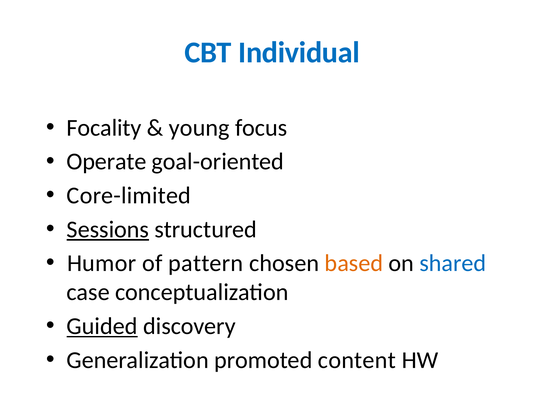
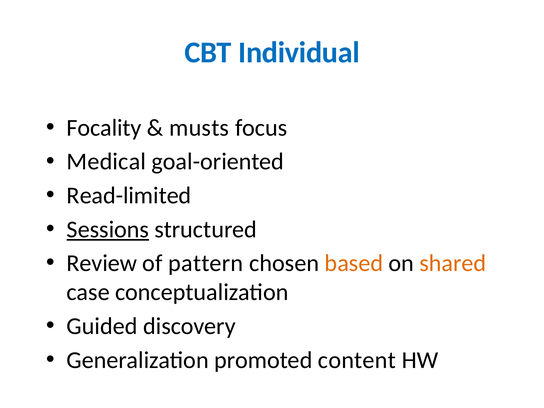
young: young -> musts
Operate: Operate -> Medical
Core-limited: Core-limited -> Read-limited
Humor: Humor -> Review
shared colour: blue -> orange
Guided underline: present -> none
